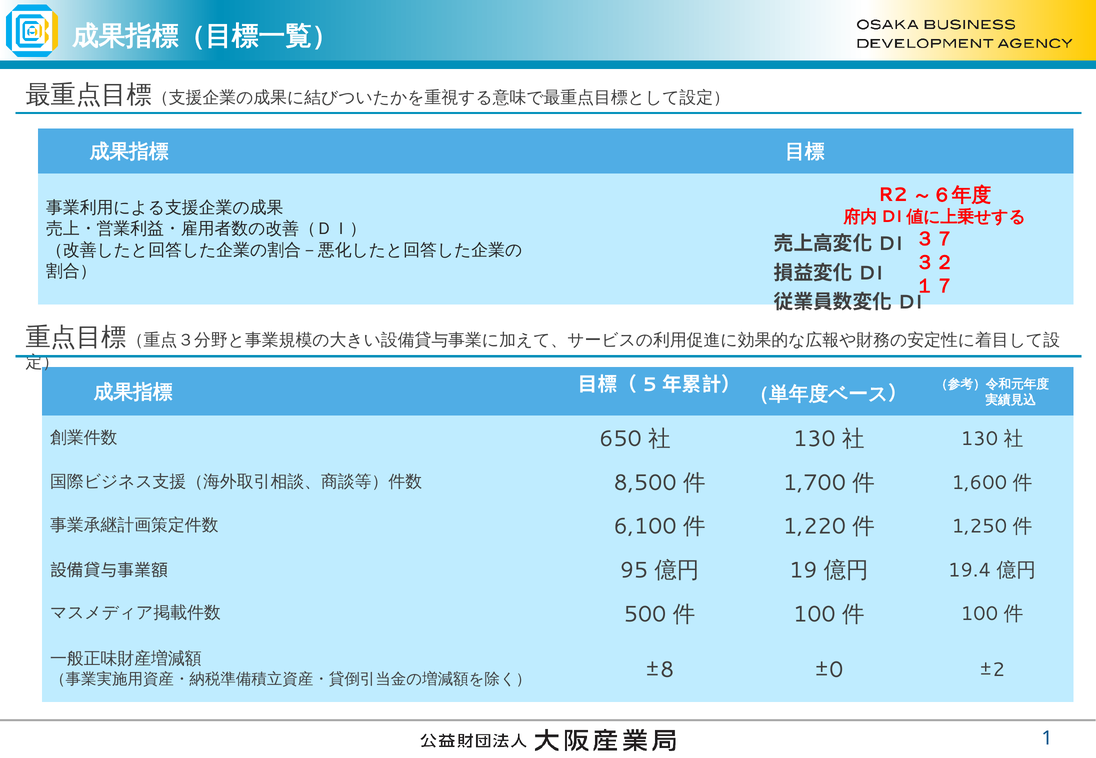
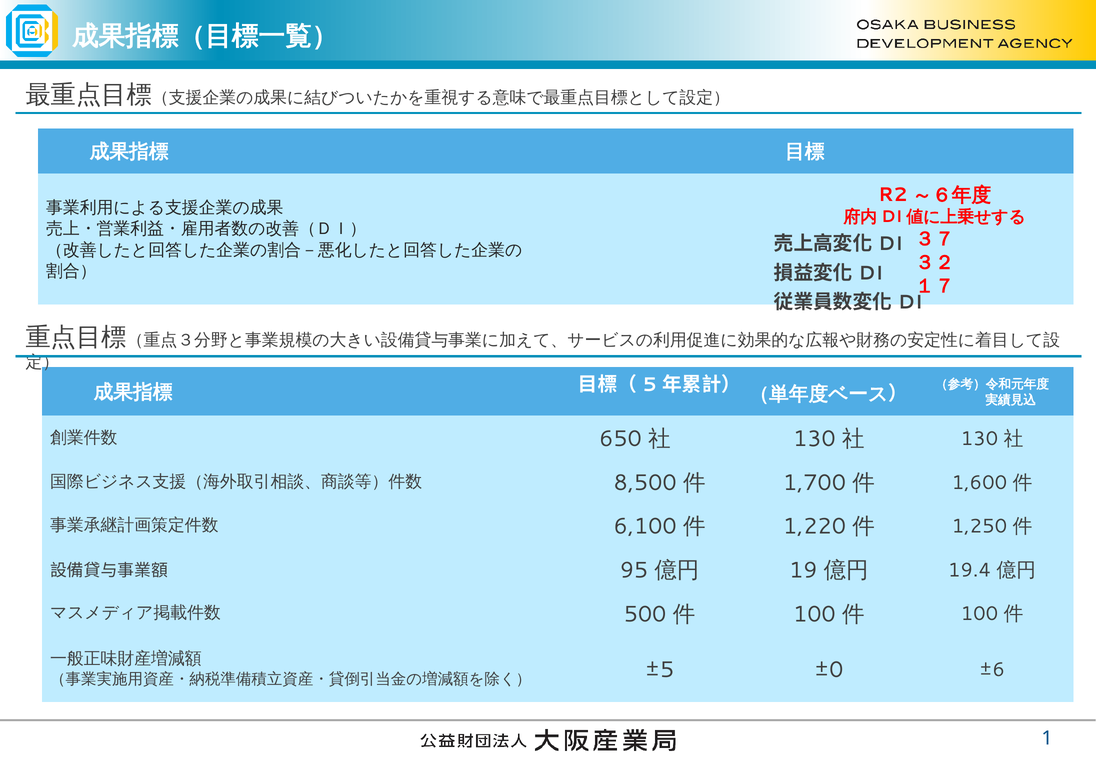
±8: ±8 -> ±5
±2: ±2 -> ±6
